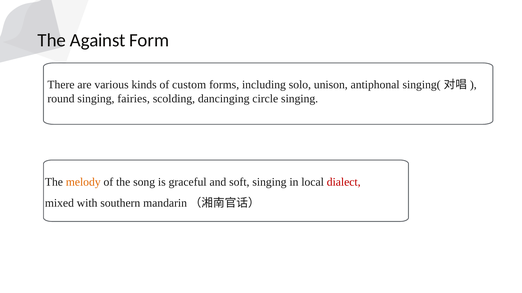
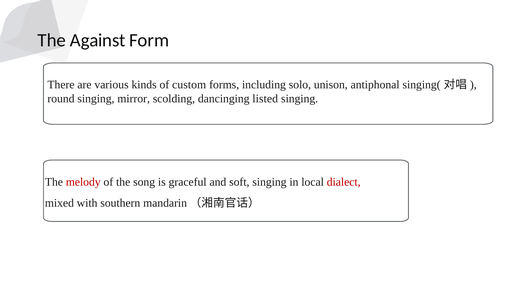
fairies: fairies -> mirror
circle: circle -> listed
melody colour: orange -> red
